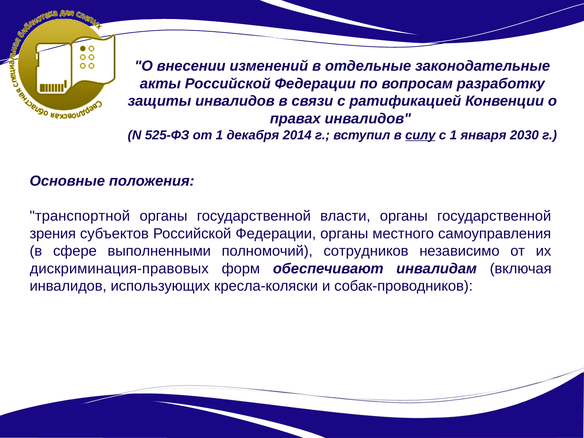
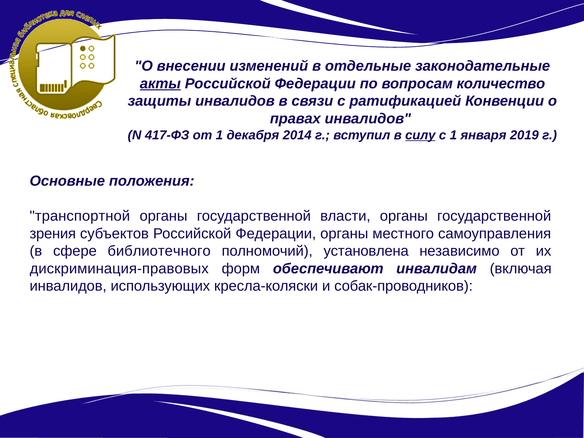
акты underline: none -> present
разработку: разработку -> количество
525-ФЗ: 525-ФЗ -> 417-ФЗ
2030: 2030 -> 2019
выполненными: выполненными -> библиотечного
сотрудников: сотрудников -> установлена
